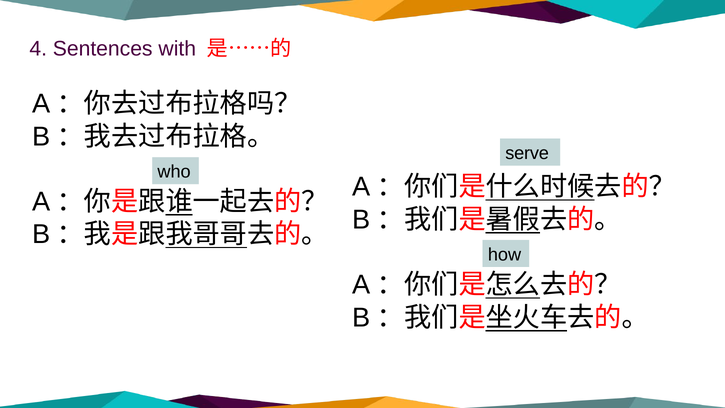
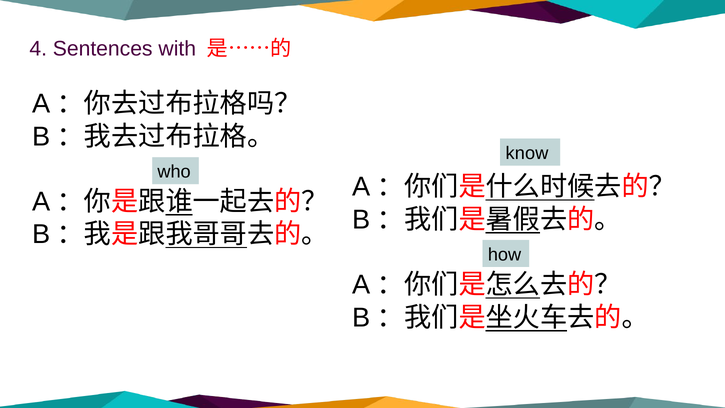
serve: serve -> know
